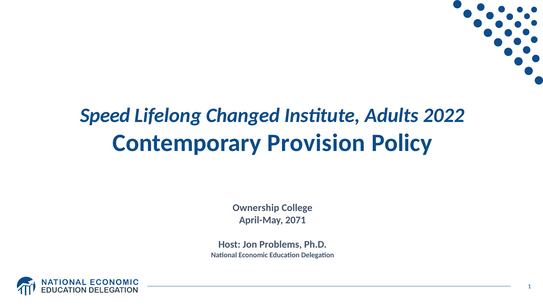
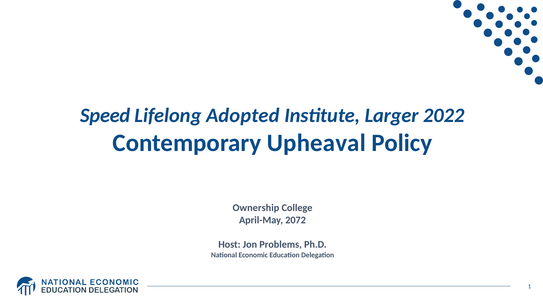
Changed: Changed -> Adopted
Adults: Adults -> Larger
Provision: Provision -> Upheaval
2071: 2071 -> 2072
